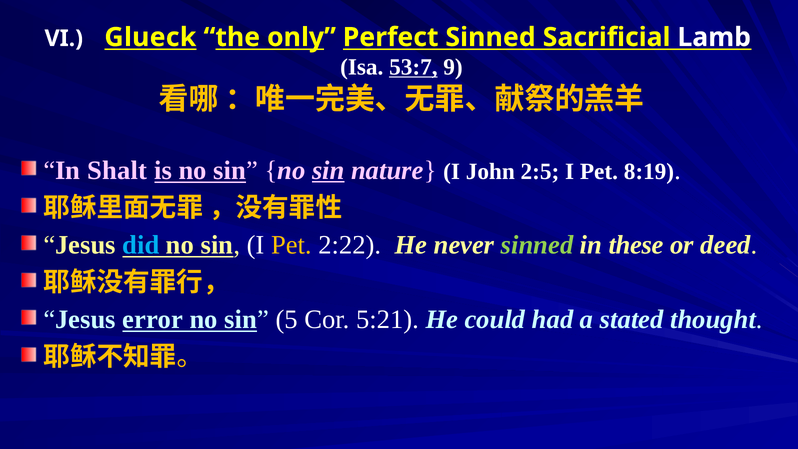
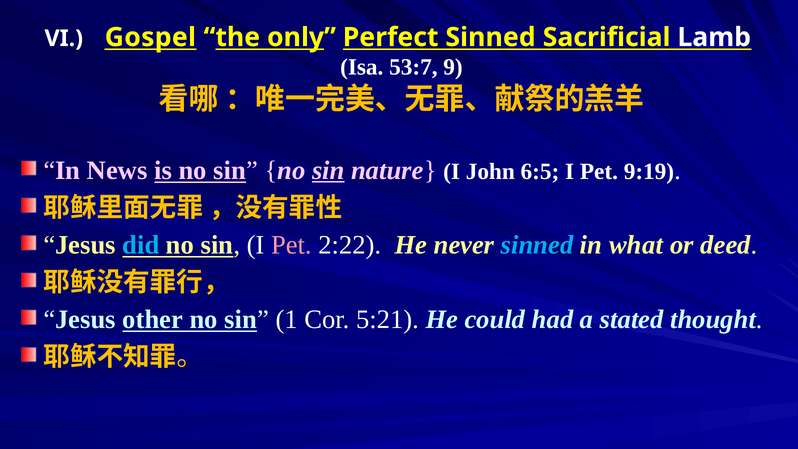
Glueck: Glueck -> Gospel
53:7 underline: present -> none
Shalt: Shalt -> News
2:5: 2:5 -> 6:5
8:19: 8:19 -> 9:19
Pet at (291, 245) colour: yellow -> pink
sinned at (537, 245) colour: light green -> light blue
these: these -> what
error: error -> other
5: 5 -> 1
